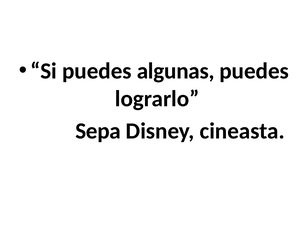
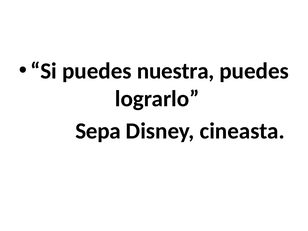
algunas: algunas -> nuestra
